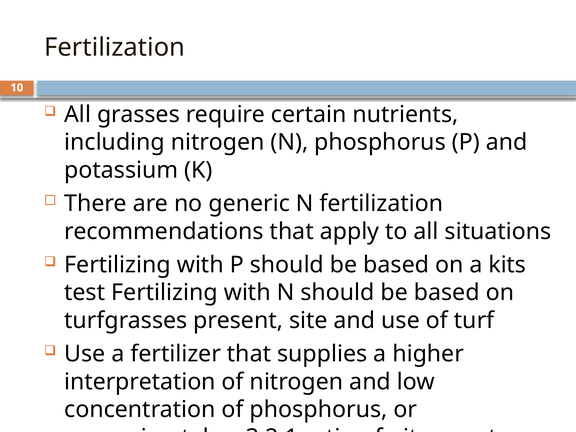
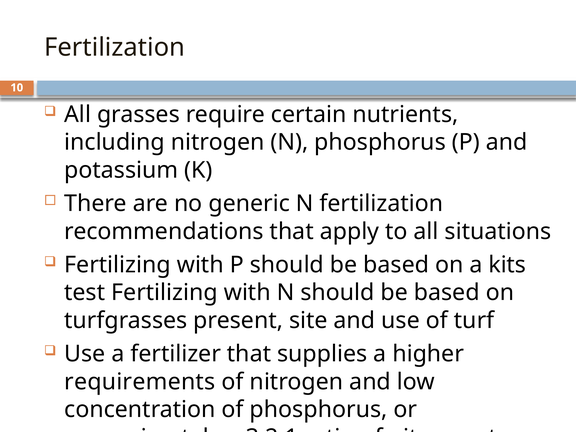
interpretation: interpretation -> requirements
